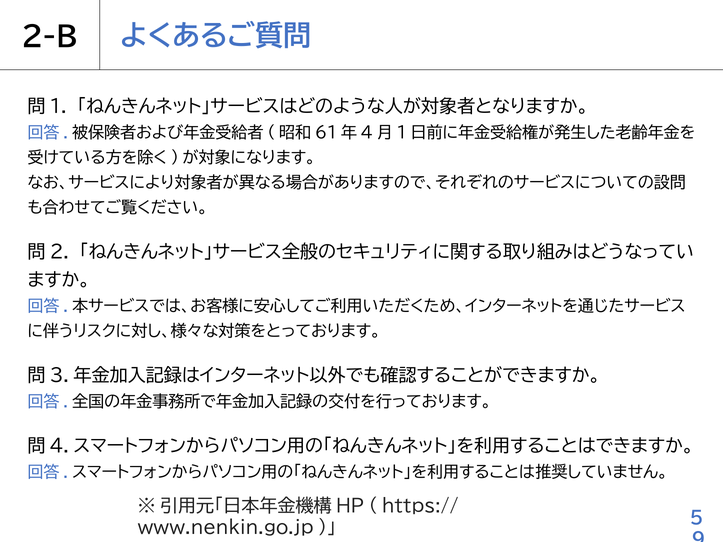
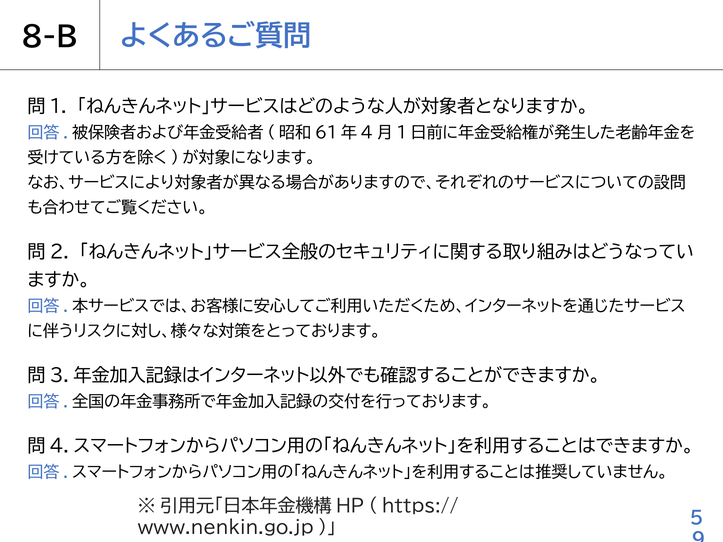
2-B: 2-B -> 8-B
